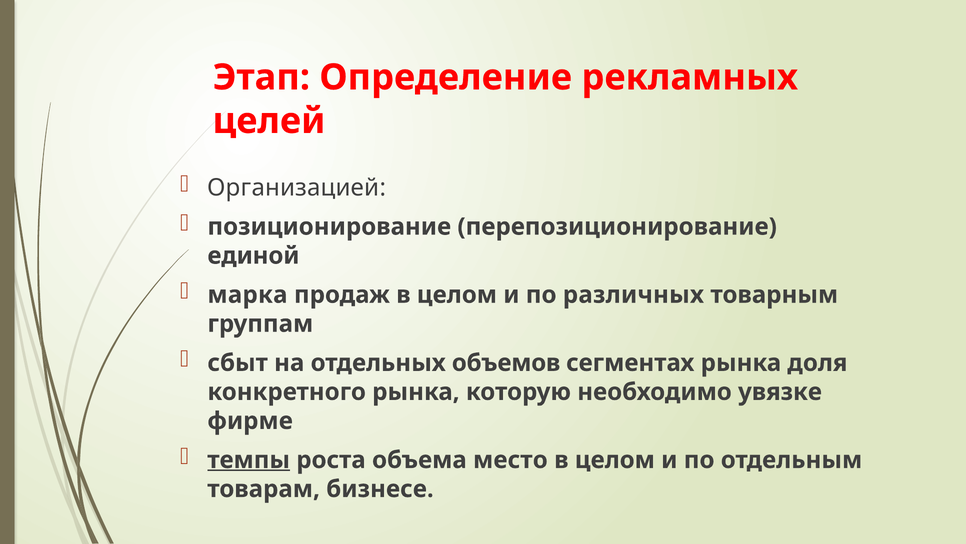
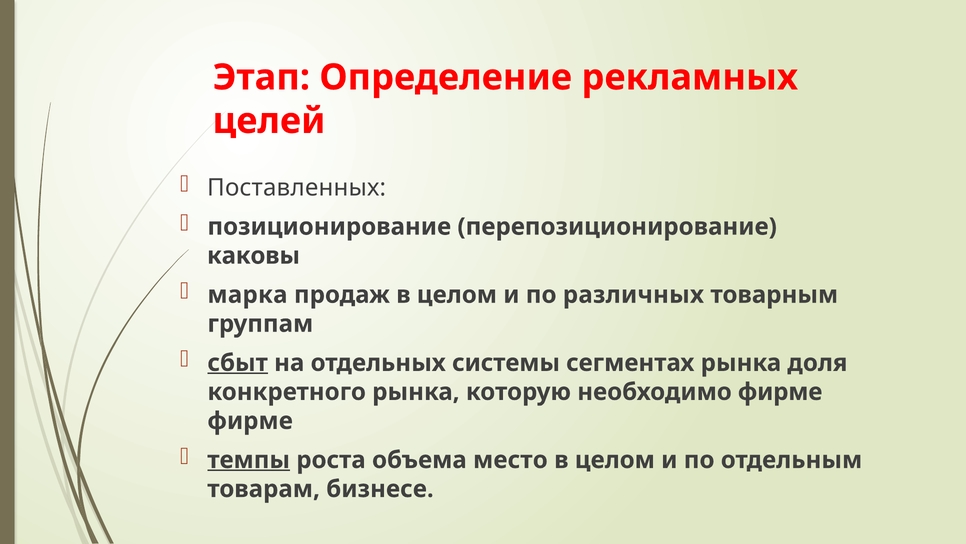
Организацией: Организацией -> Поставленных
единой: единой -> каковы
сбыт underline: none -> present
объемов: объемов -> системы
необходимо увязке: увязке -> фирме
